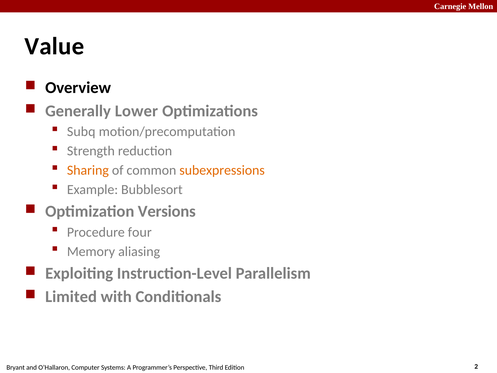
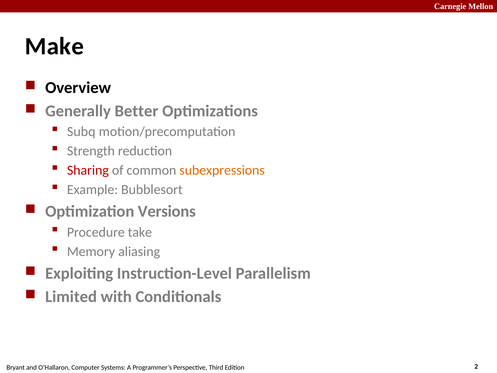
Value: Value -> Make
Lower: Lower -> Better
Sharing colour: orange -> red
four: four -> take
